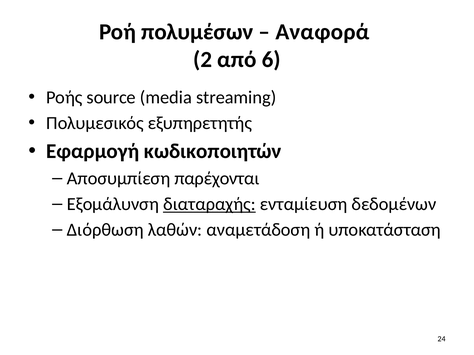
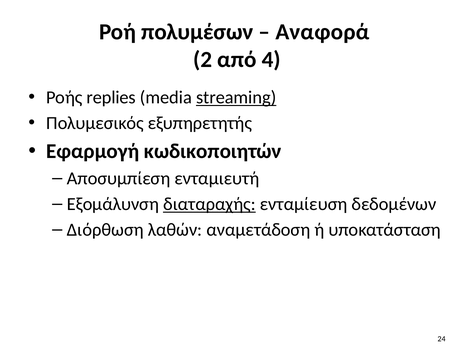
6: 6 -> 4
source: source -> replies
streaming underline: none -> present
παρέχονται: παρέχονται -> ενταμιευτή
